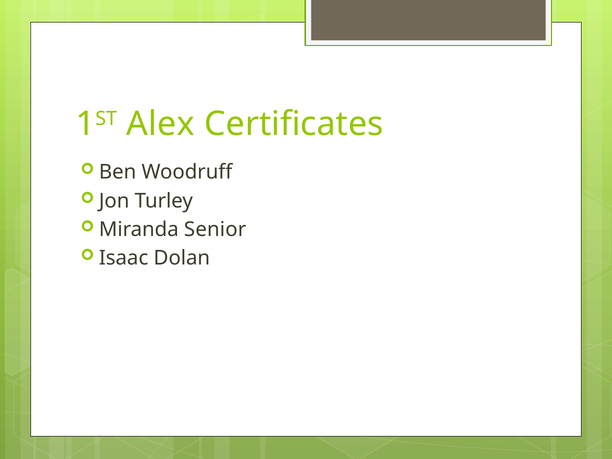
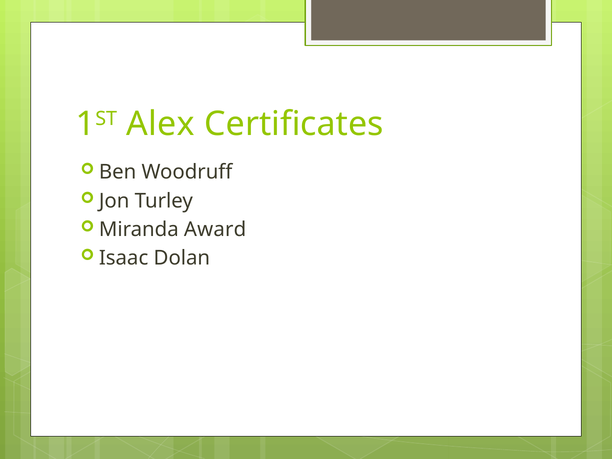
Senior: Senior -> Award
